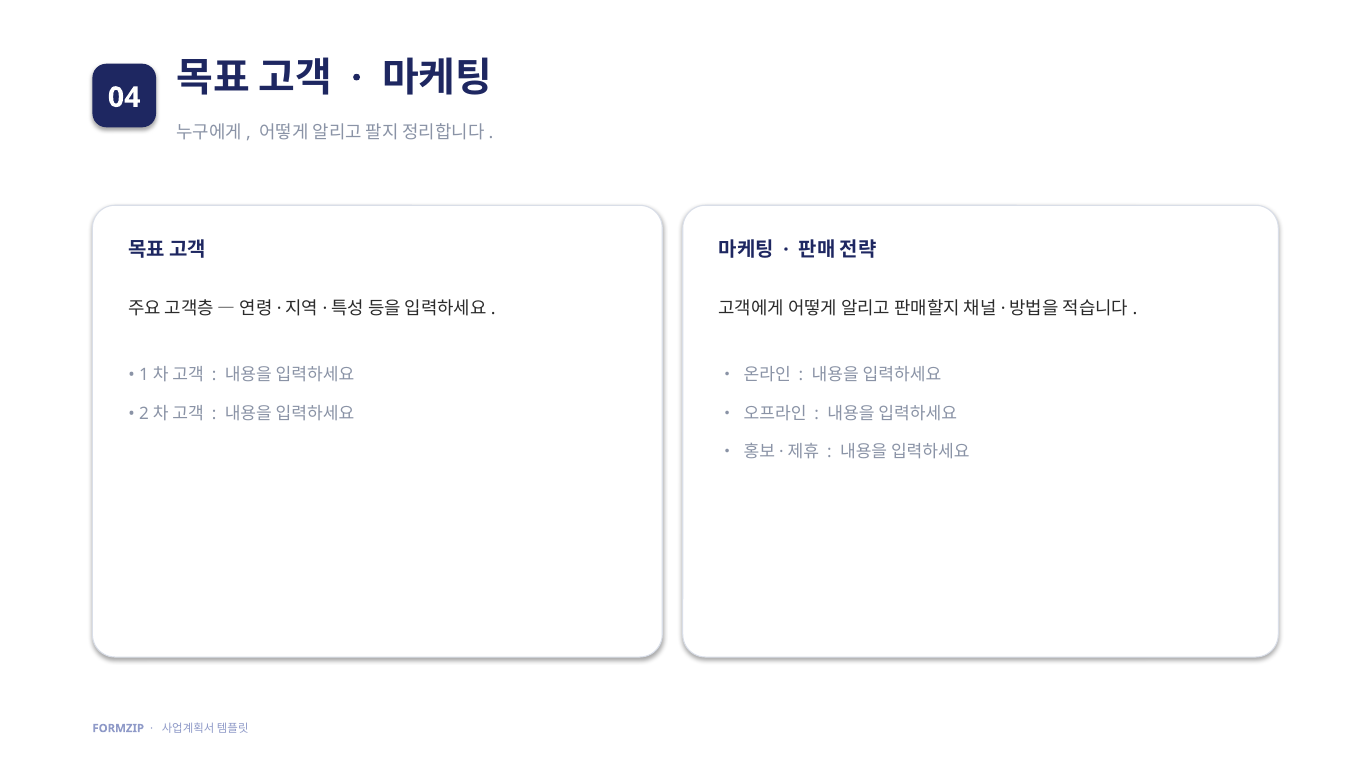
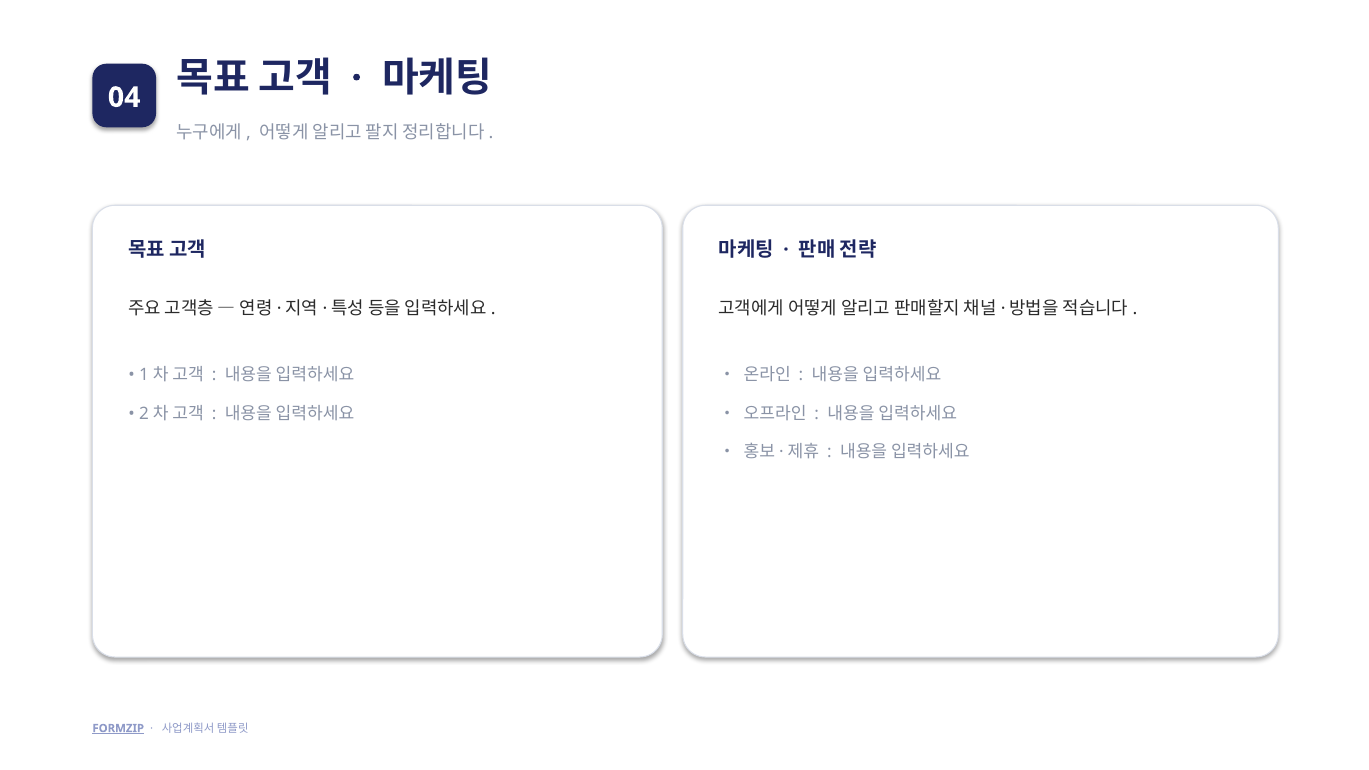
FORMZIP underline: none -> present
